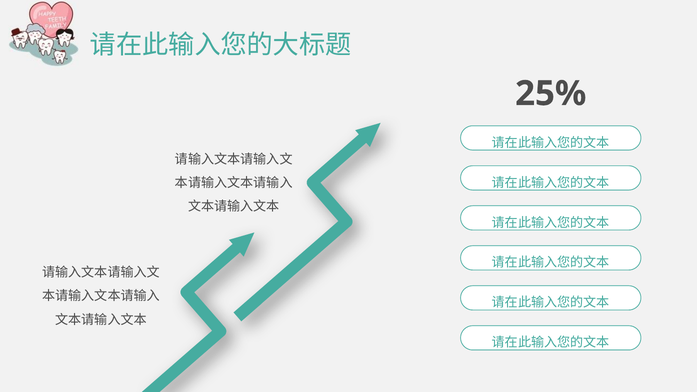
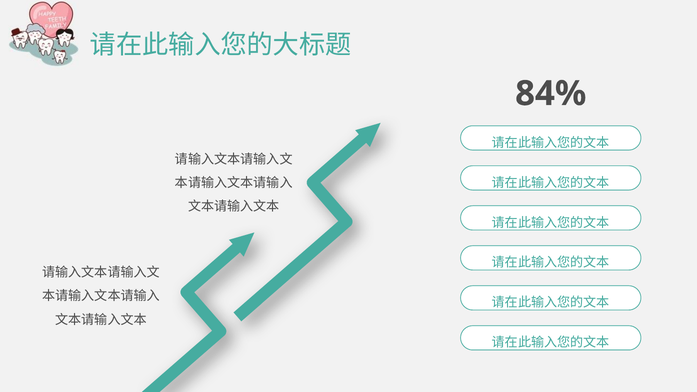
25%: 25% -> 84%
